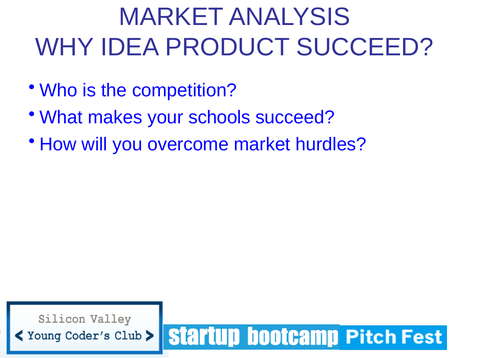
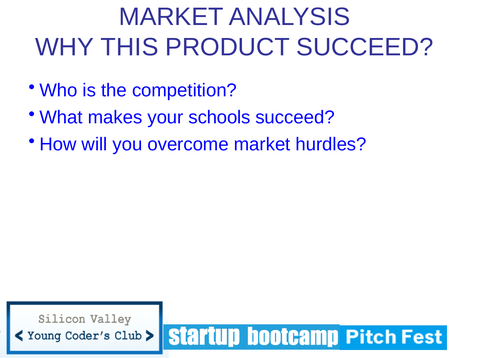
IDEA: IDEA -> THIS
